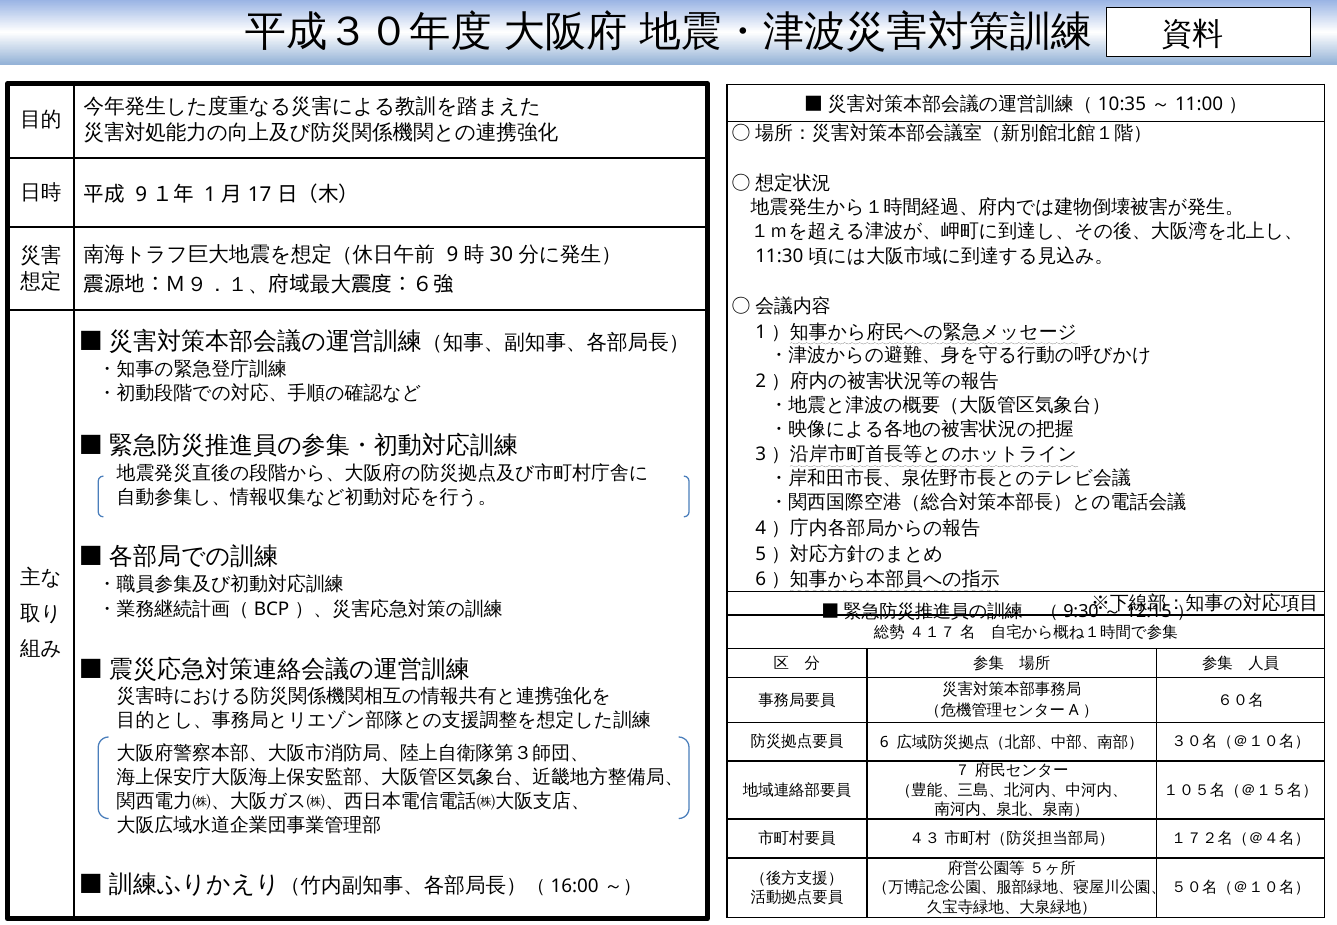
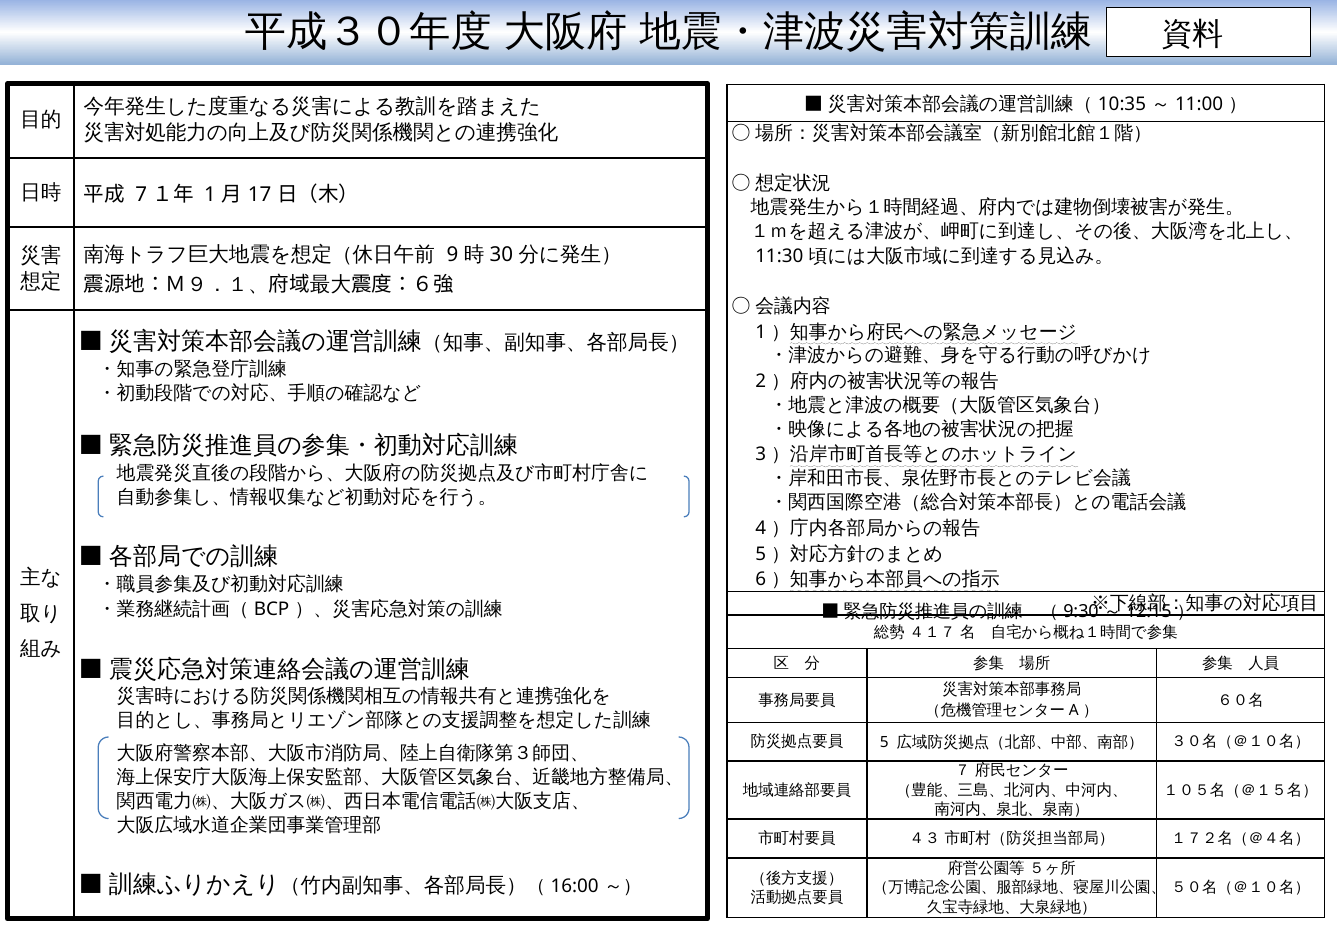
9 at (141, 195): 9 -> 7
6 at (884, 743): 6 -> 5
